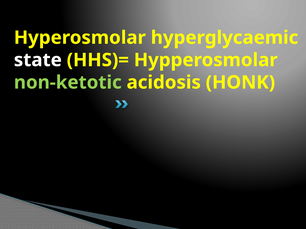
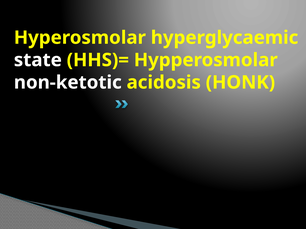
non-ketotic colour: light green -> white
